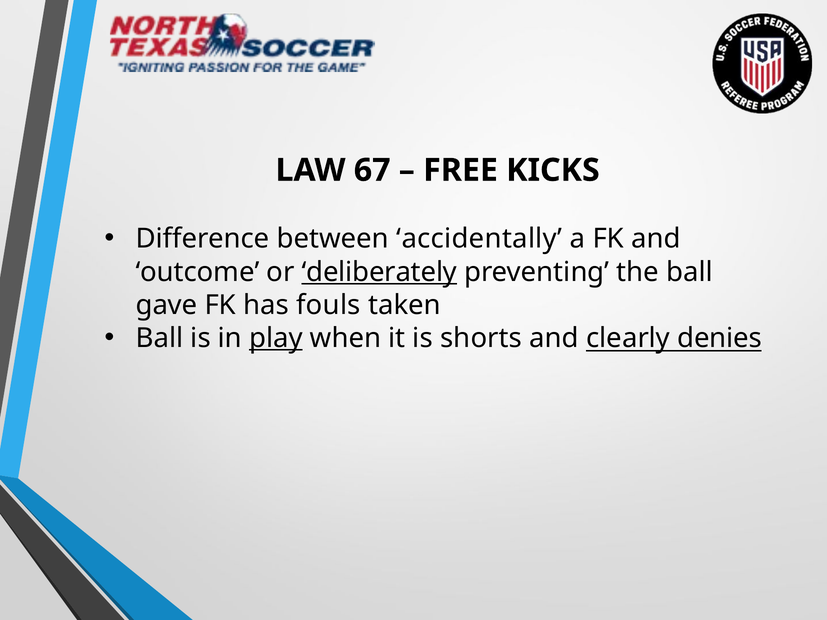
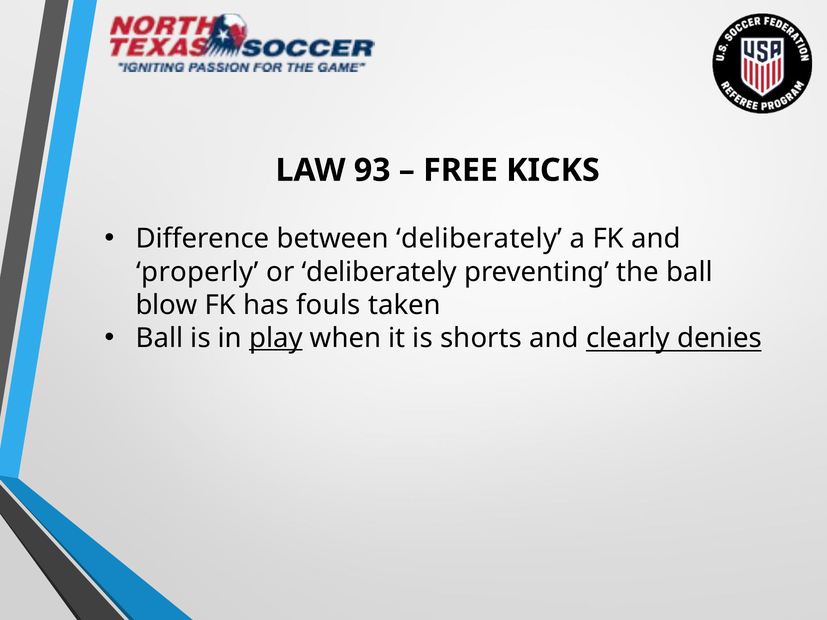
67: 67 -> 93
between accidentally: accidentally -> deliberately
outcome: outcome -> properly
deliberately at (379, 272) underline: present -> none
gave: gave -> blow
